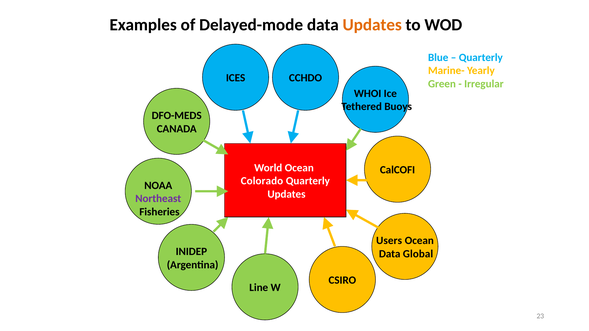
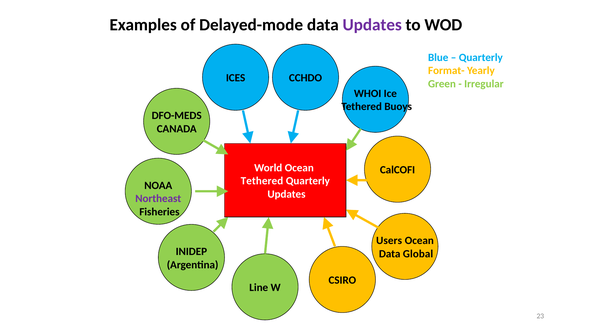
Updates at (372, 25) colour: orange -> purple
Marine-: Marine- -> Format-
Colorado at (262, 181): Colorado -> Tethered
